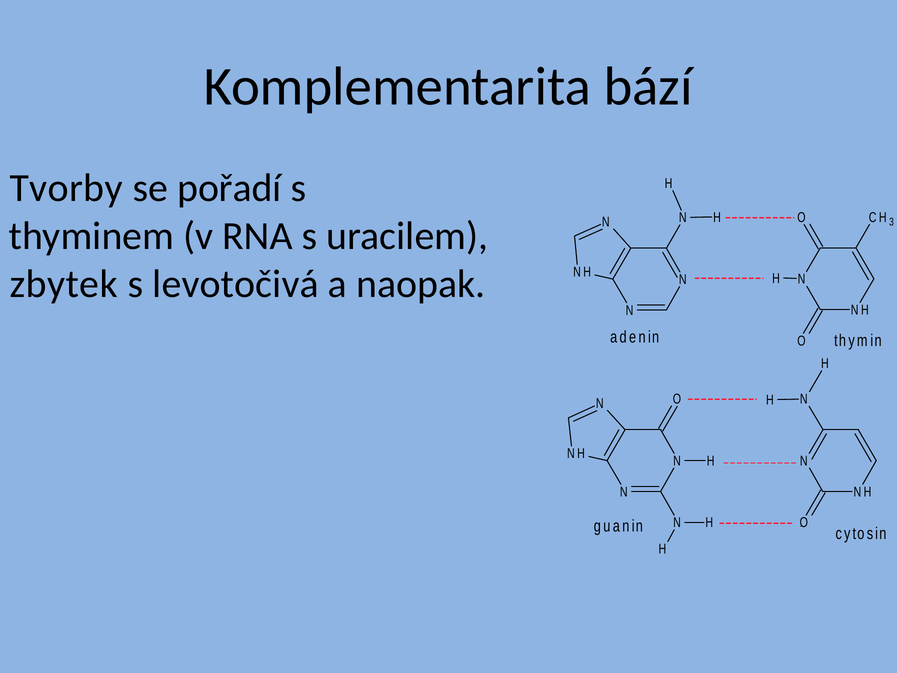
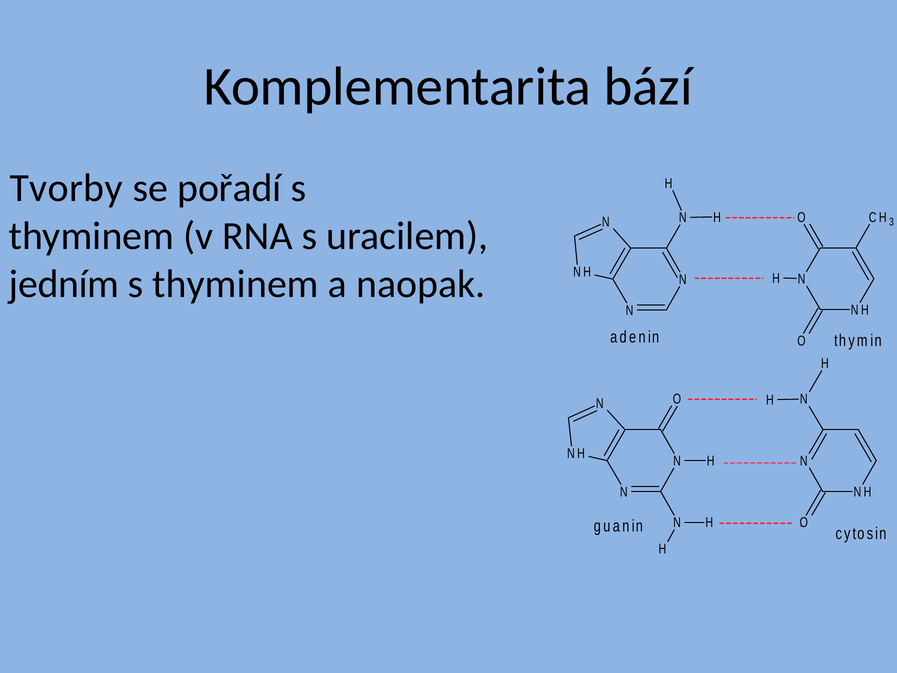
zbytek: zbytek -> jedním
levotočivá at (236, 284): levotočivá -> thyminem
